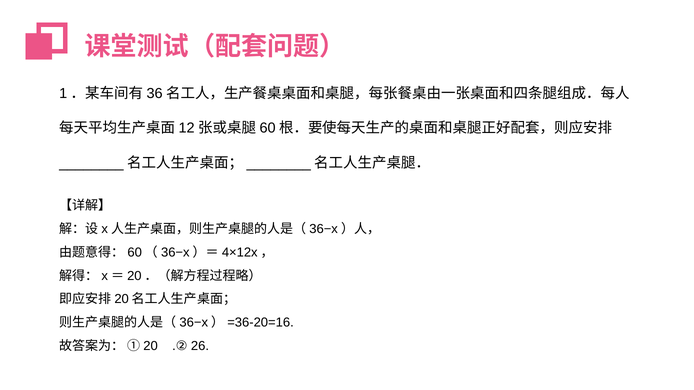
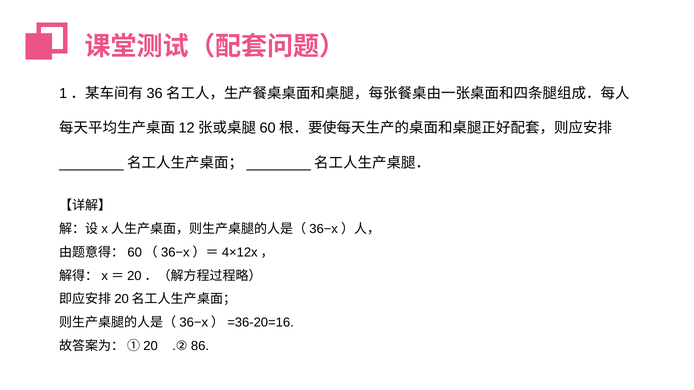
26: 26 -> 86
